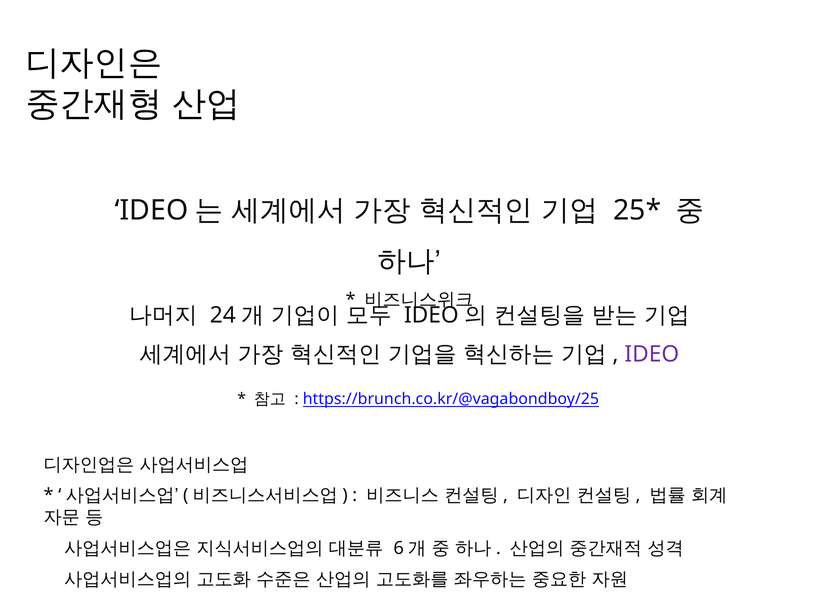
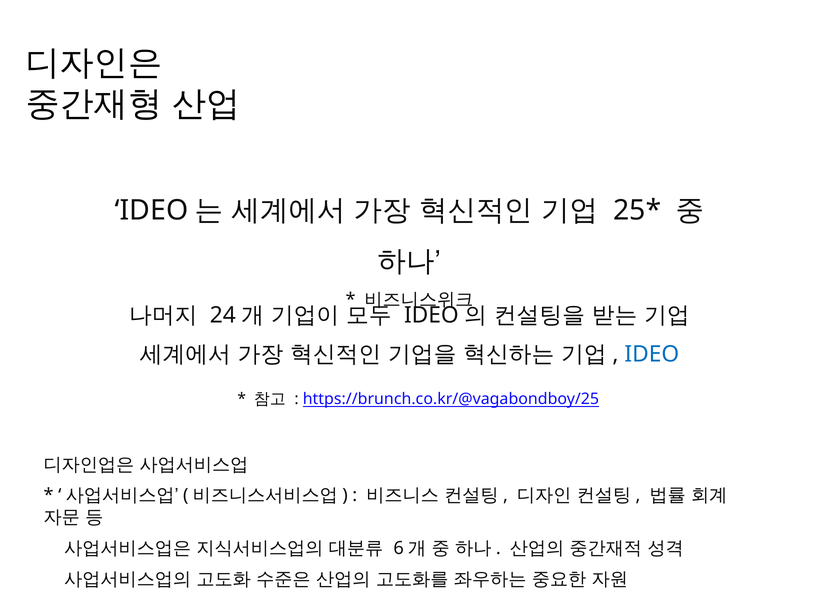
IDEO at (652, 354) colour: purple -> blue
